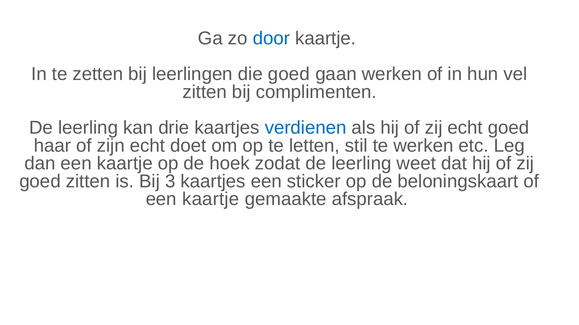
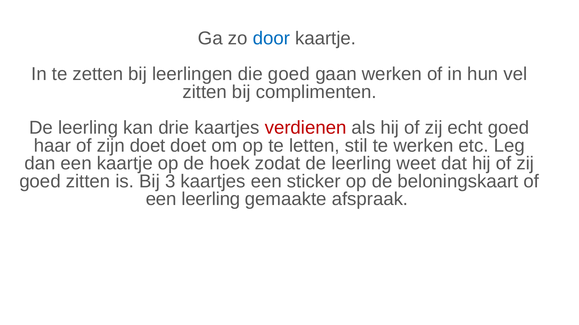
verdienen colour: blue -> red
zijn echt: echt -> doet
kaartje at (211, 200): kaartje -> leerling
